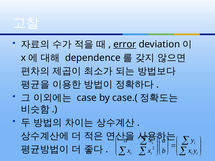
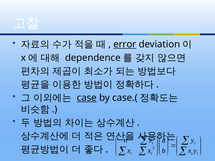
case underline: none -> present
